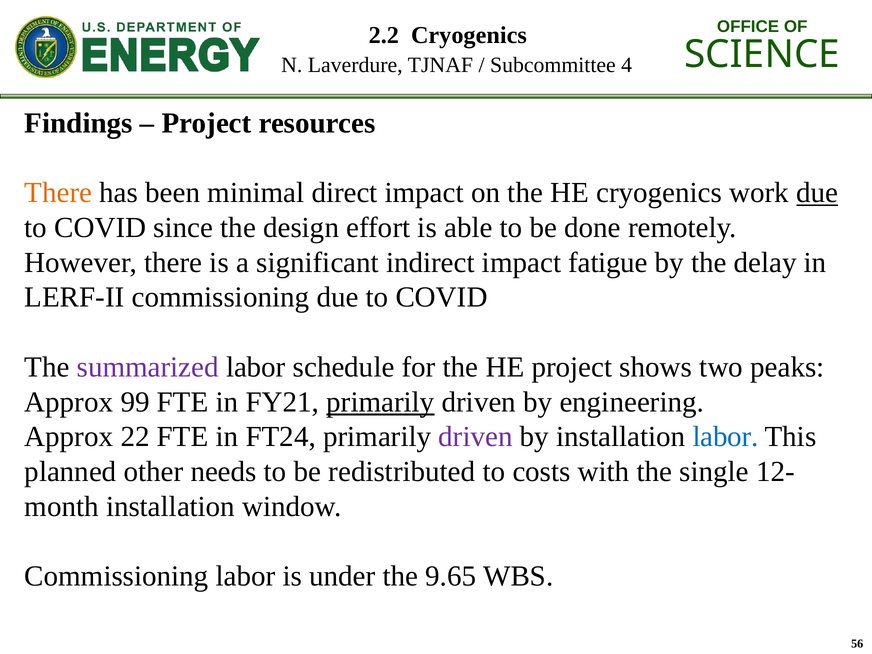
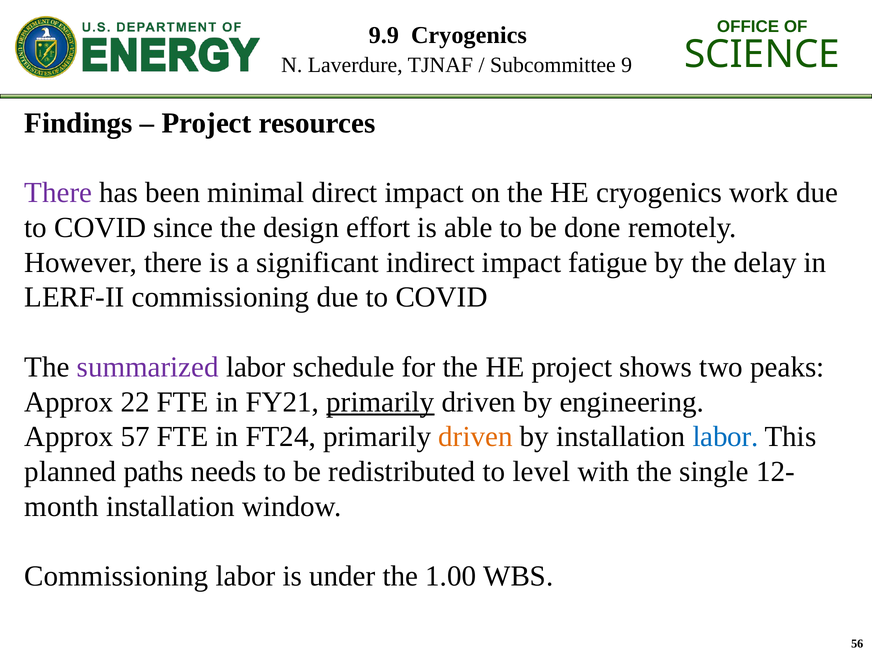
2.2: 2.2 -> 9.9
4: 4 -> 9
There at (58, 193) colour: orange -> purple
due at (817, 193) underline: present -> none
99: 99 -> 22
22: 22 -> 57
driven at (476, 437) colour: purple -> orange
other: other -> paths
costs: costs -> level
9.65: 9.65 -> 1.00
